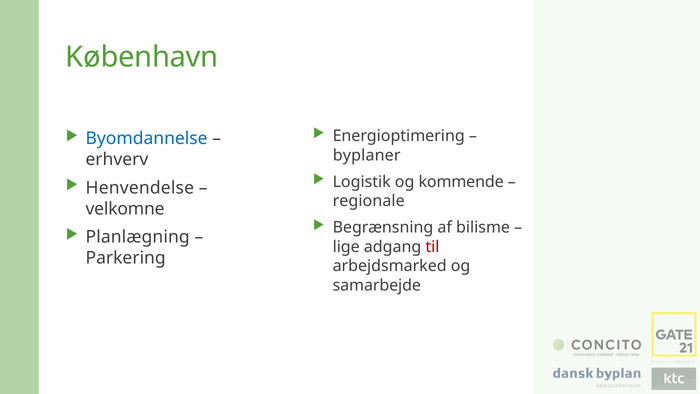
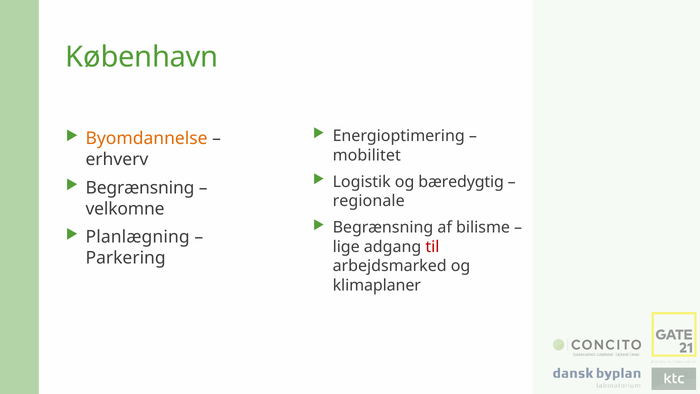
Byomdannelse colour: blue -> orange
byplaner: byplaner -> mobilitet
kommende: kommende -> bæredygtig
Henvendelse at (140, 188): Henvendelse -> Begrænsning
samarbejde: samarbejde -> klimaplaner
